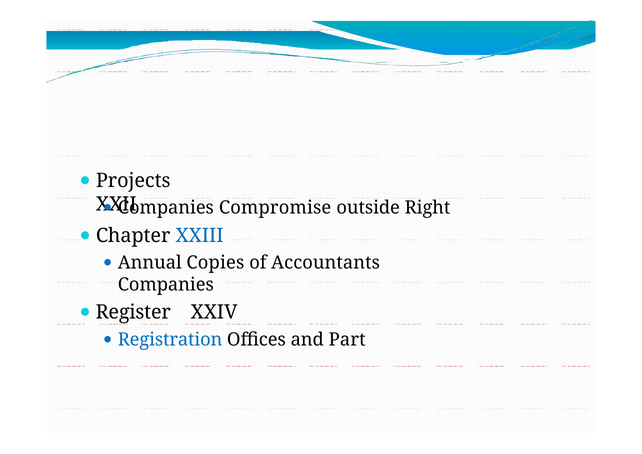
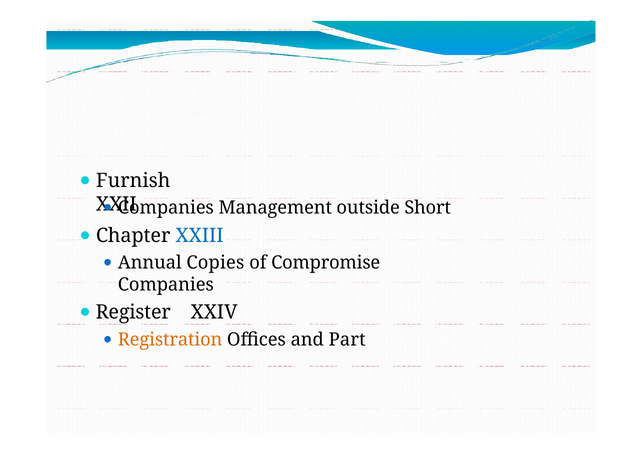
Projects: Projects -> Furnish
Compromise: Compromise -> Management
Right: Right -> Short
Accountants: Accountants -> Compromise
Registration colour: blue -> orange
